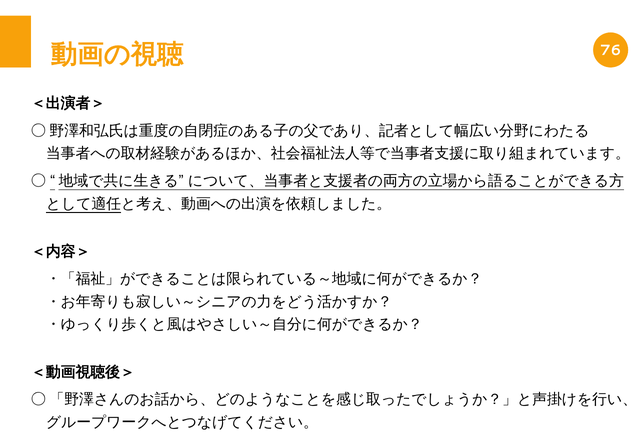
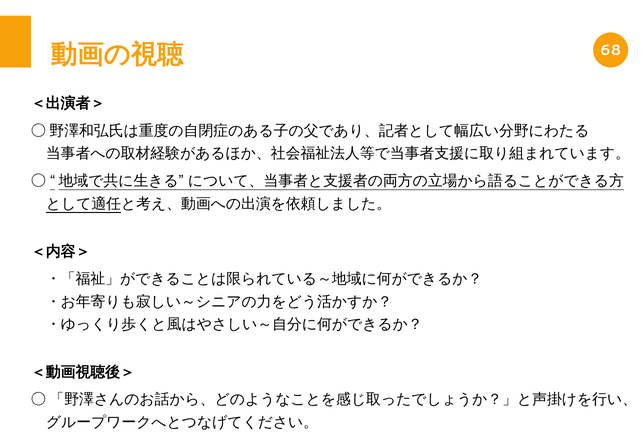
76: 76 -> 68
